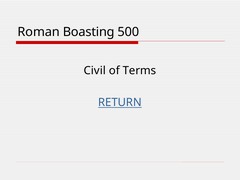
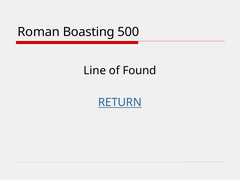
Civil: Civil -> Line
Terms: Terms -> Found
